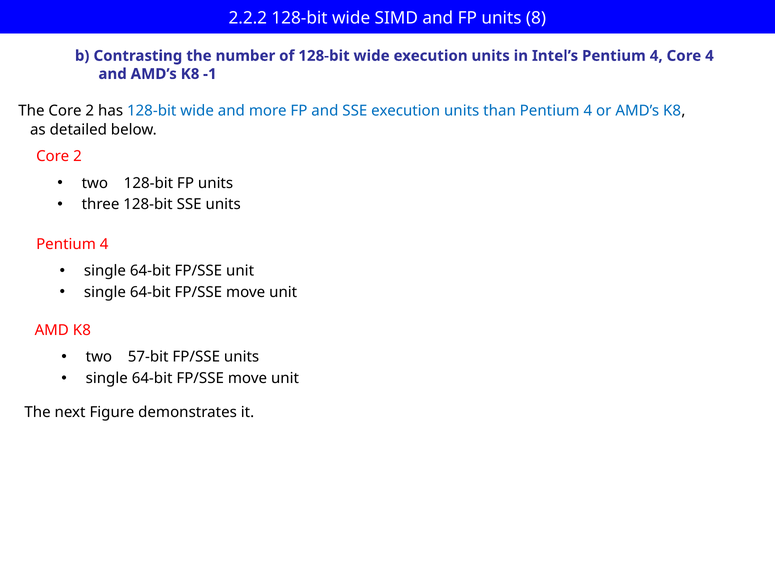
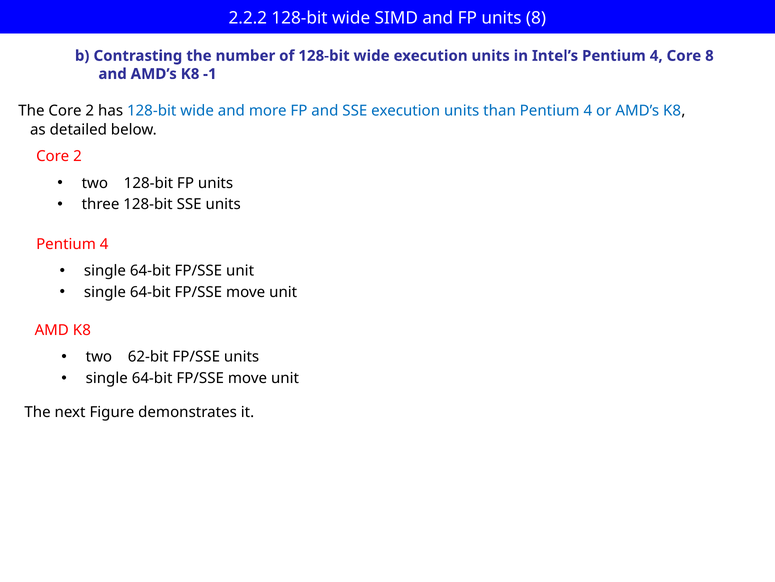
Core 4: 4 -> 8
57-bit: 57-bit -> 62-bit
